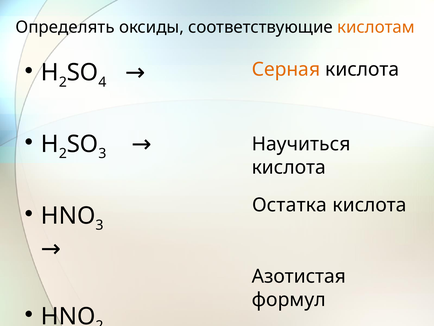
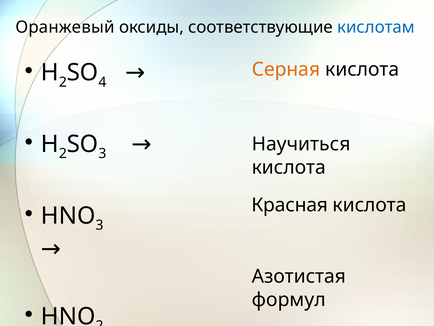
Определять: Определять -> Оранжевый
кислотам colour: orange -> blue
Остатка: Остатка -> Красная
